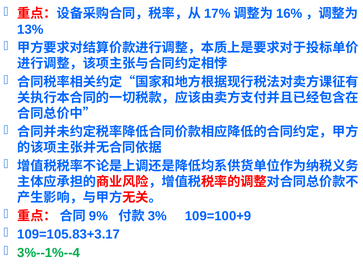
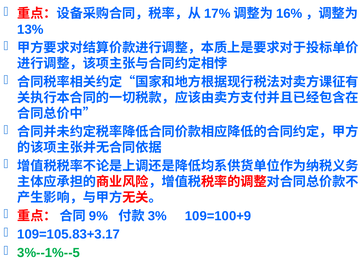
3%--1%--4: 3%--1%--4 -> 3%--1%--5
